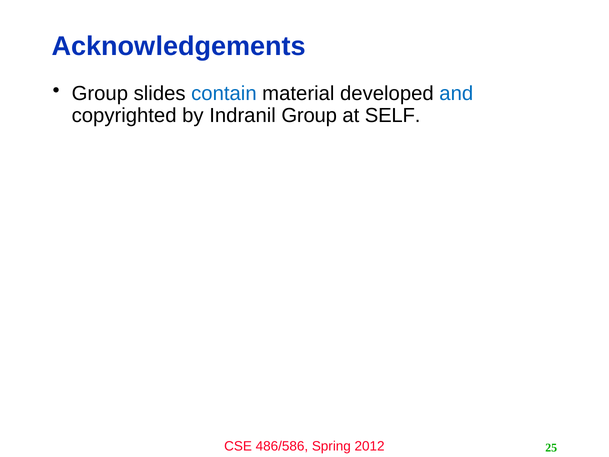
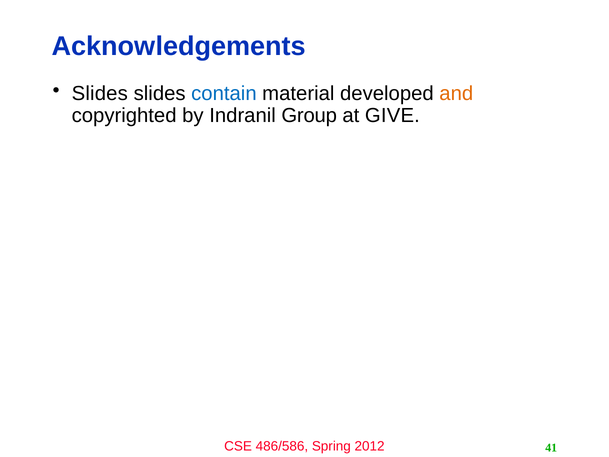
Group at (100, 93): Group -> Slides
and colour: blue -> orange
SELF: SELF -> GIVE
25: 25 -> 41
